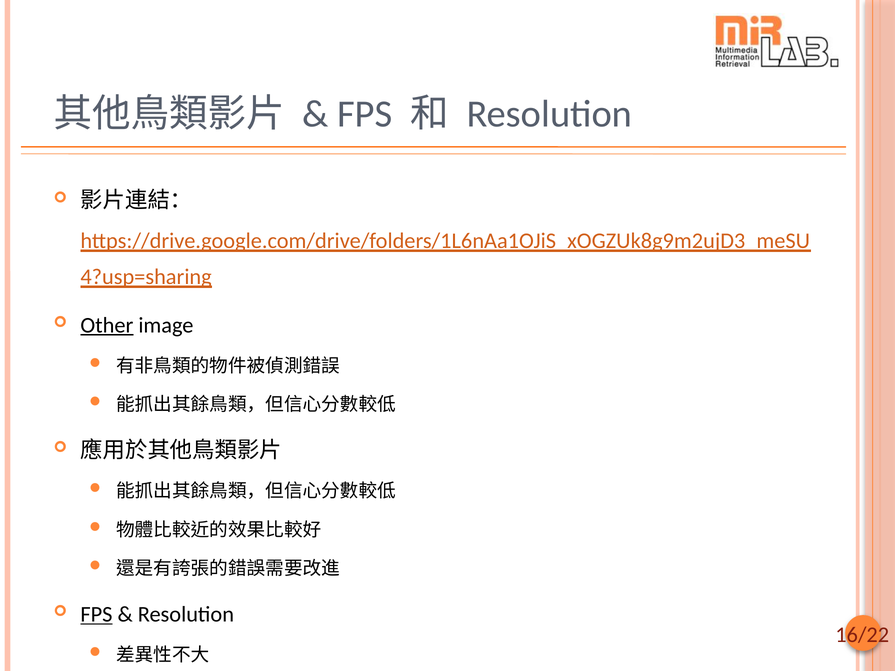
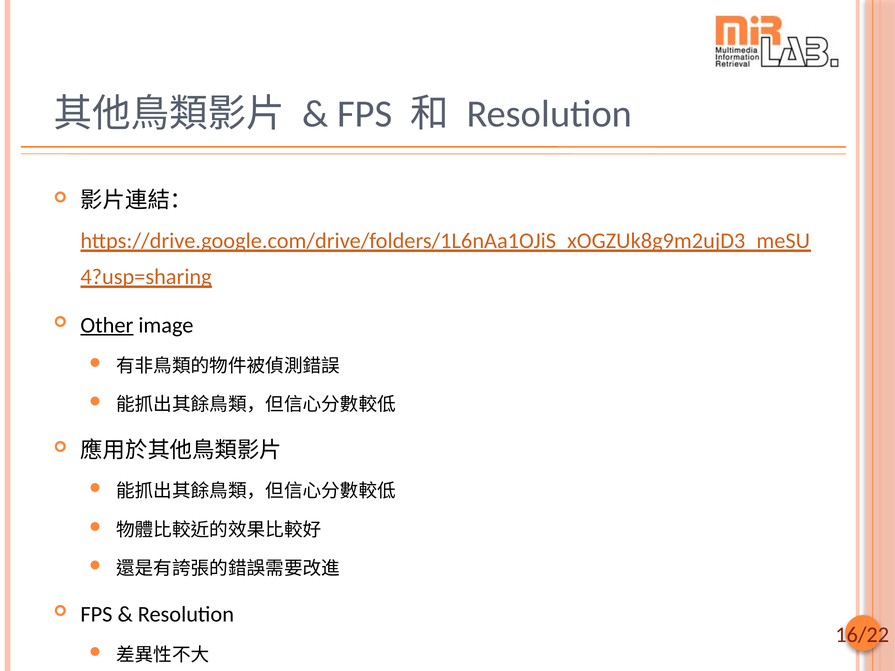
FPS at (96, 615) underline: present -> none
